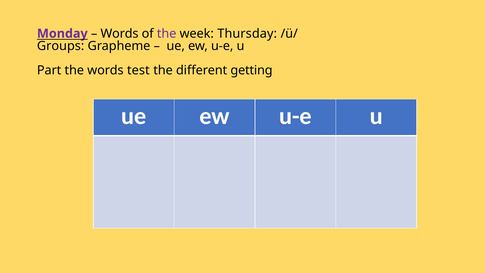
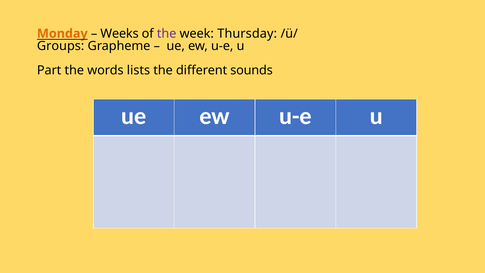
Monday colour: purple -> orange
Words at (120, 34): Words -> Weeks
test: test -> lists
getting: getting -> sounds
